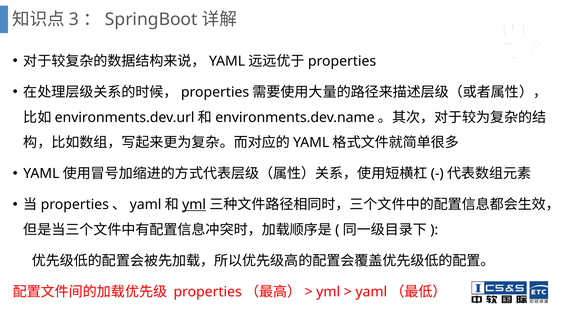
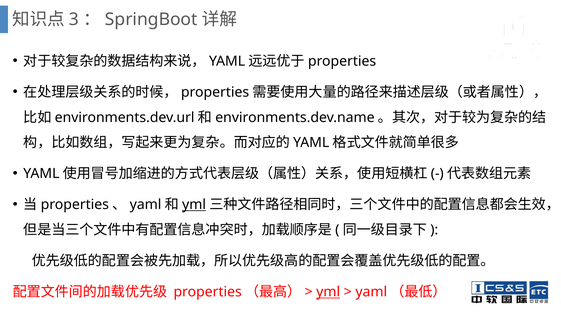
yml at (328, 292) underline: none -> present
